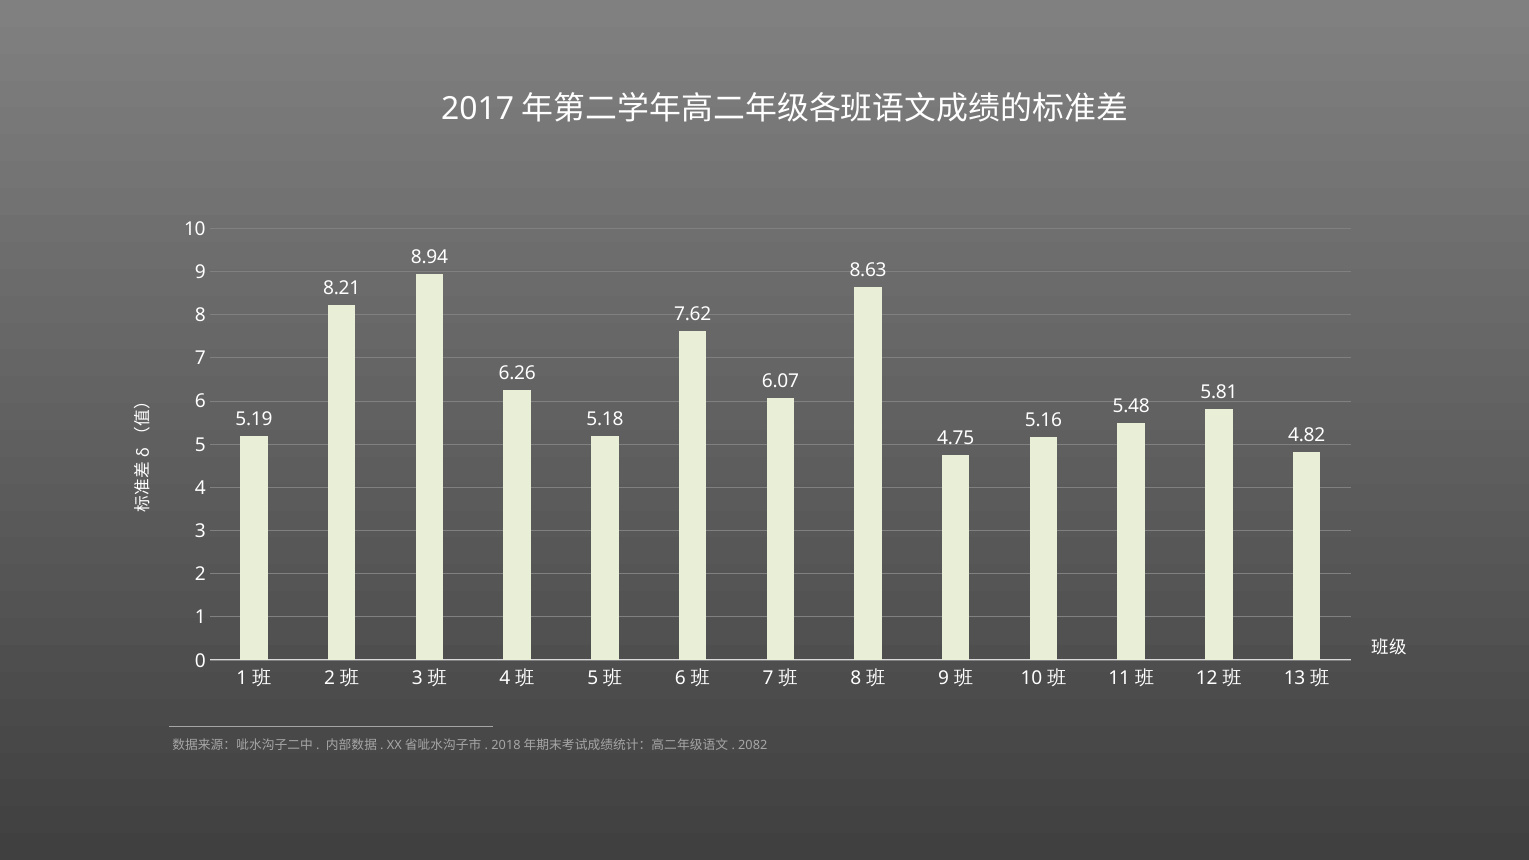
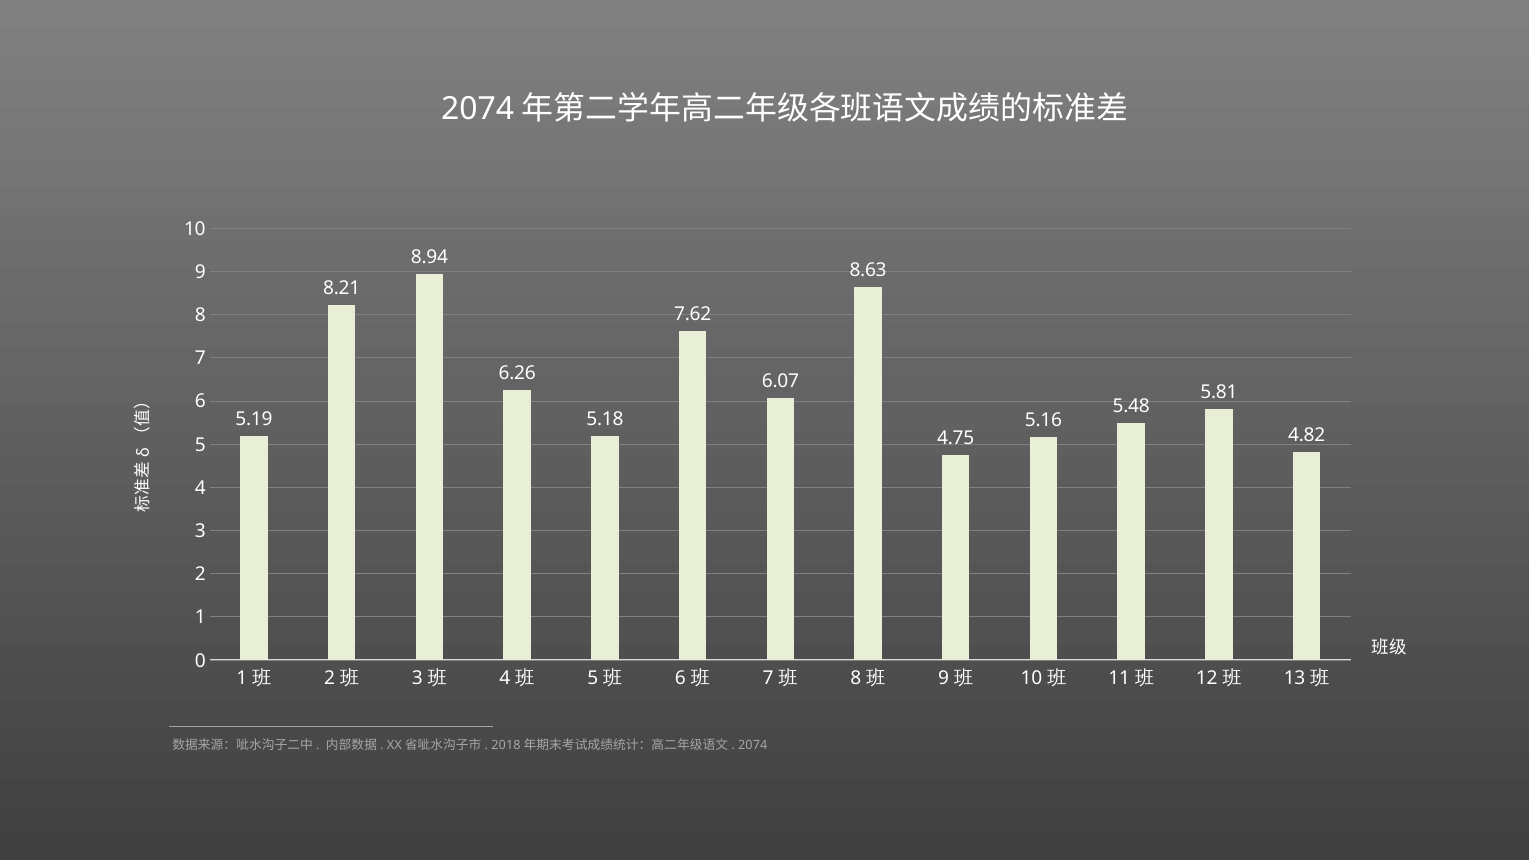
2017 at (478, 109): 2017 -> 2074
2082 at (753, 746): 2082 -> 2074
